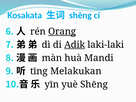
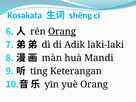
Adik underline: present -> none
Melakukan: Melakukan -> Keterangan
yuè Shēng: Shēng -> Orang
